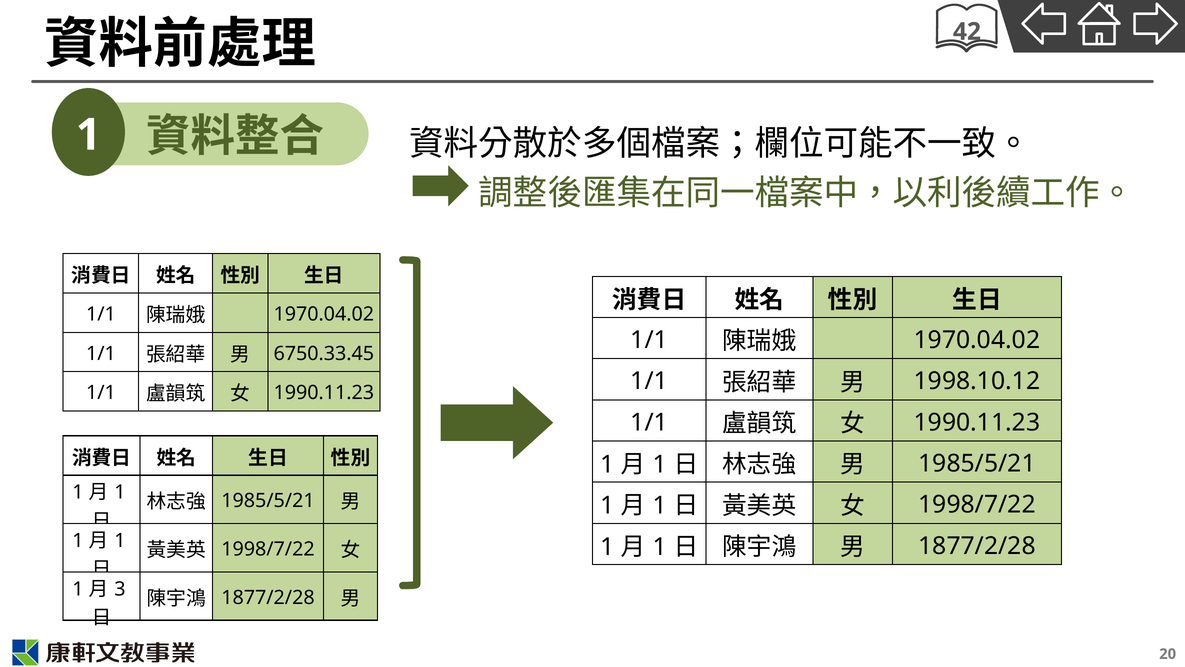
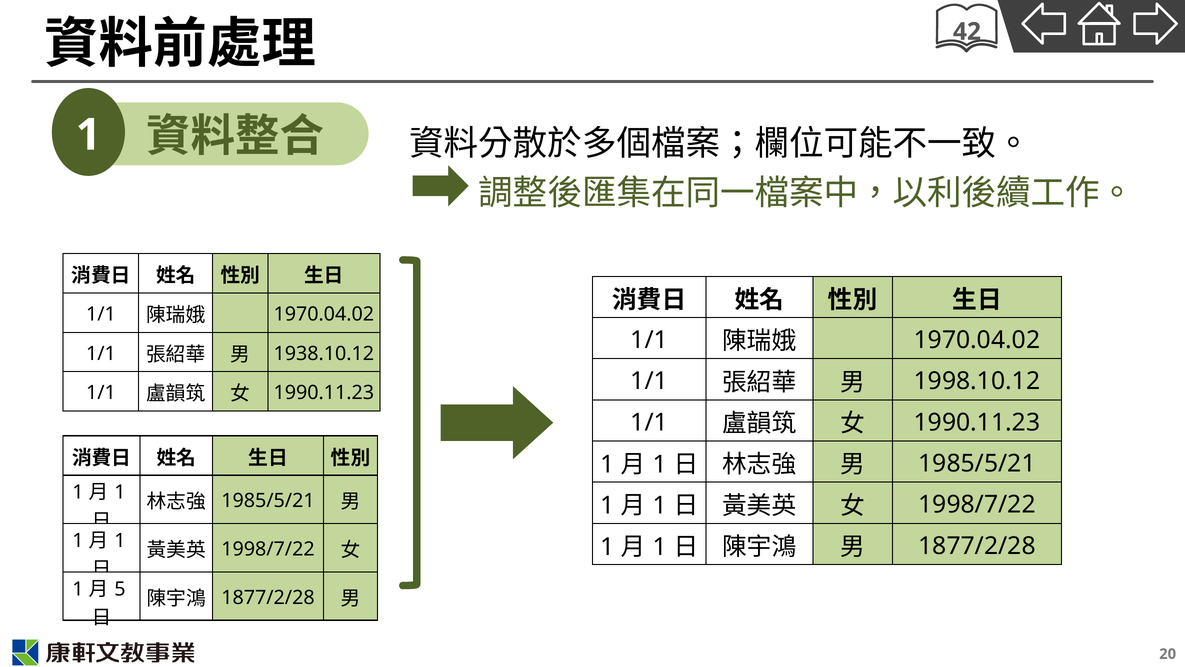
6750.33.45: 6750.33.45 -> 1938.10.12
3: 3 -> 5
